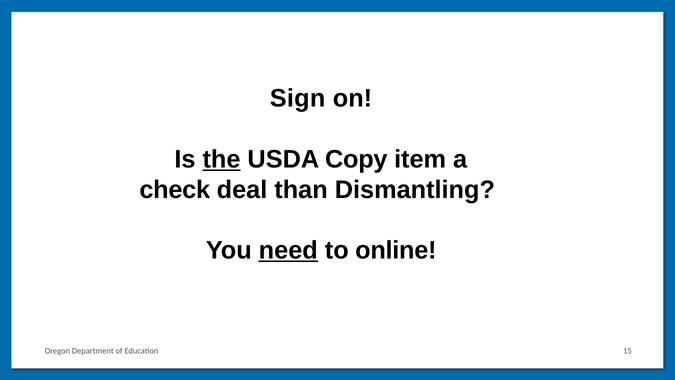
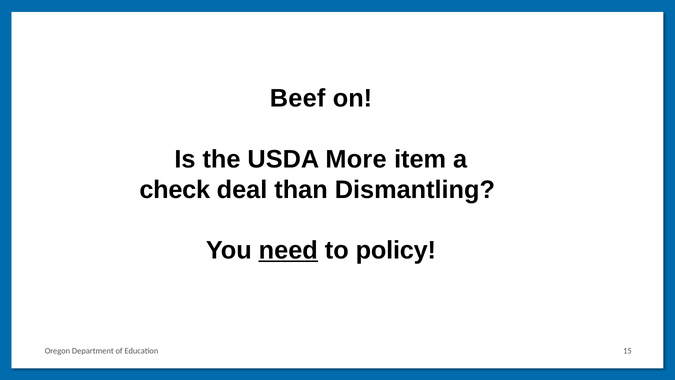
Sign: Sign -> Beef
the underline: present -> none
Copy: Copy -> More
online: online -> policy
